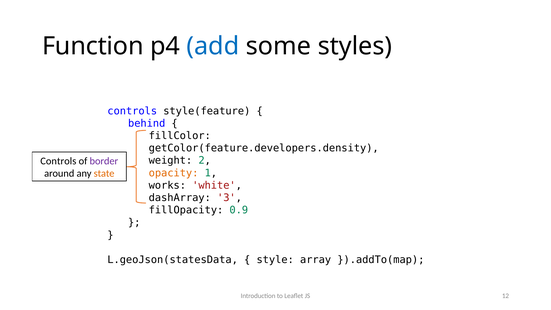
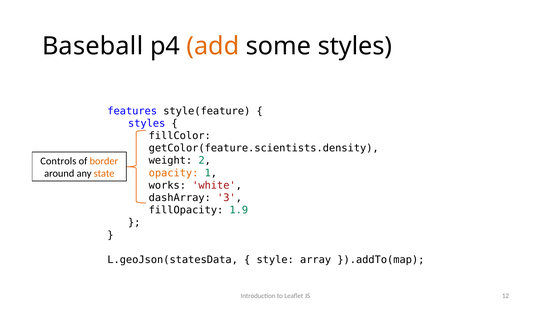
Function: Function -> Baseball
add colour: blue -> orange
controls at (132, 111): controls -> features
behind at (147, 123): behind -> styles
getColor(feature.developers.density: getColor(feature.developers.density -> getColor(feature.scientists.density
border colour: purple -> orange
0.9: 0.9 -> 1.9
